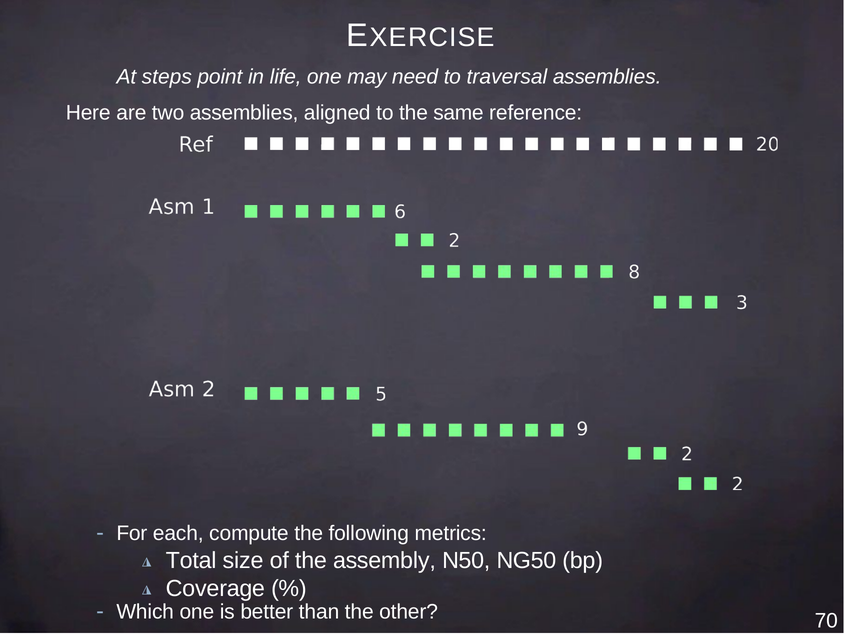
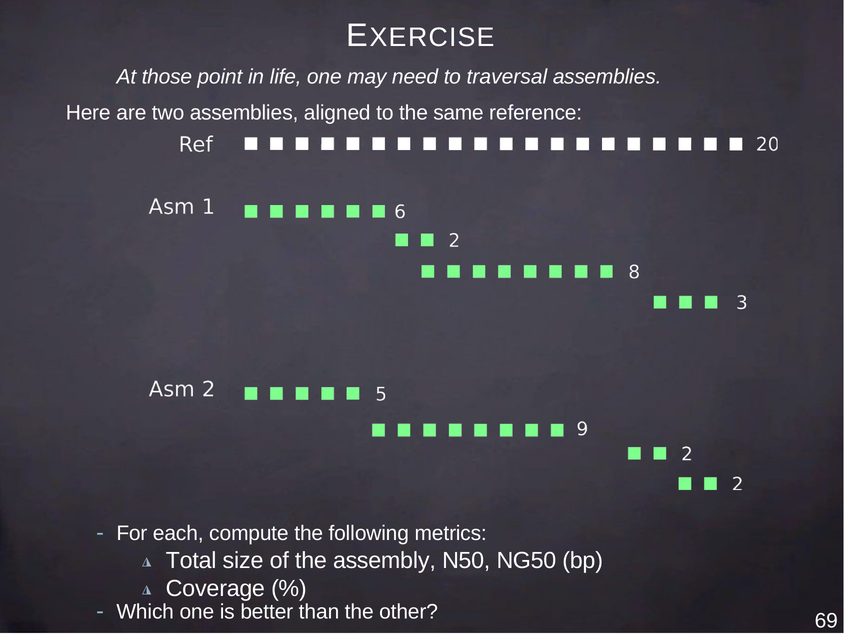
steps: steps -> those
70: 70 -> 69
